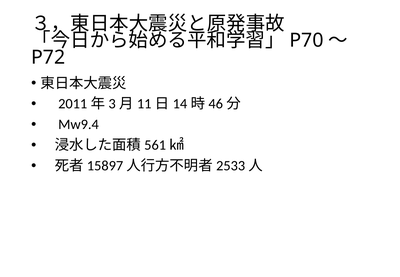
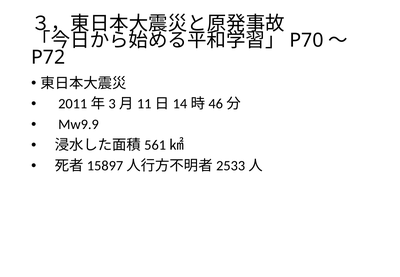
Mw9.4: Mw9.4 -> Mw9.9
